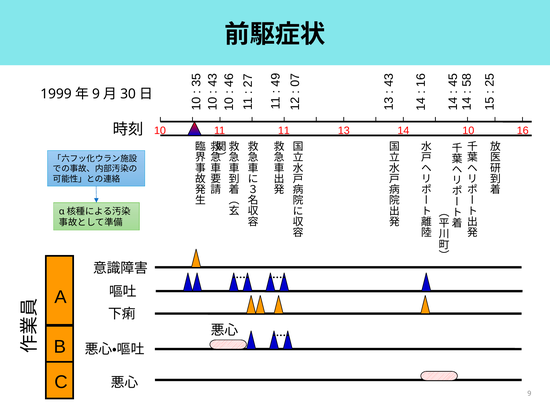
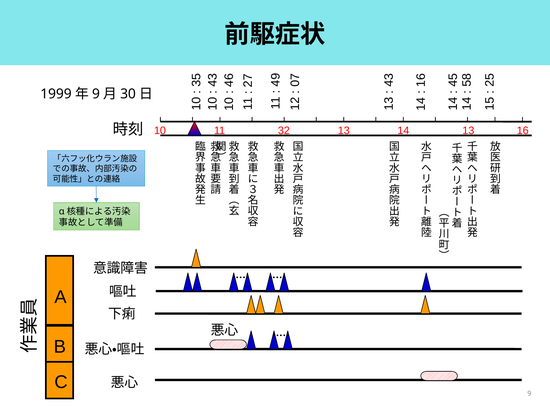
11 11: 11 -> 32
14 10: 10 -> 13
